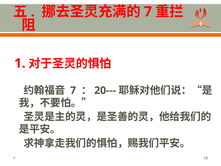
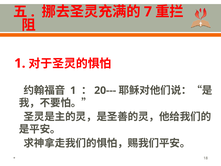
7 at (73, 90): 7 -> 1
